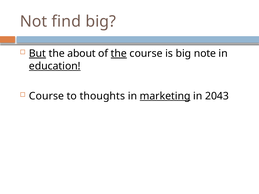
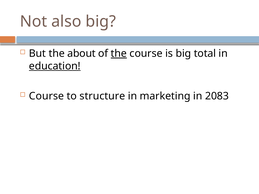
find: find -> also
But underline: present -> none
note: note -> total
thoughts: thoughts -> structure
marketing underline: present -> none
2043: 2043 -> 2083
